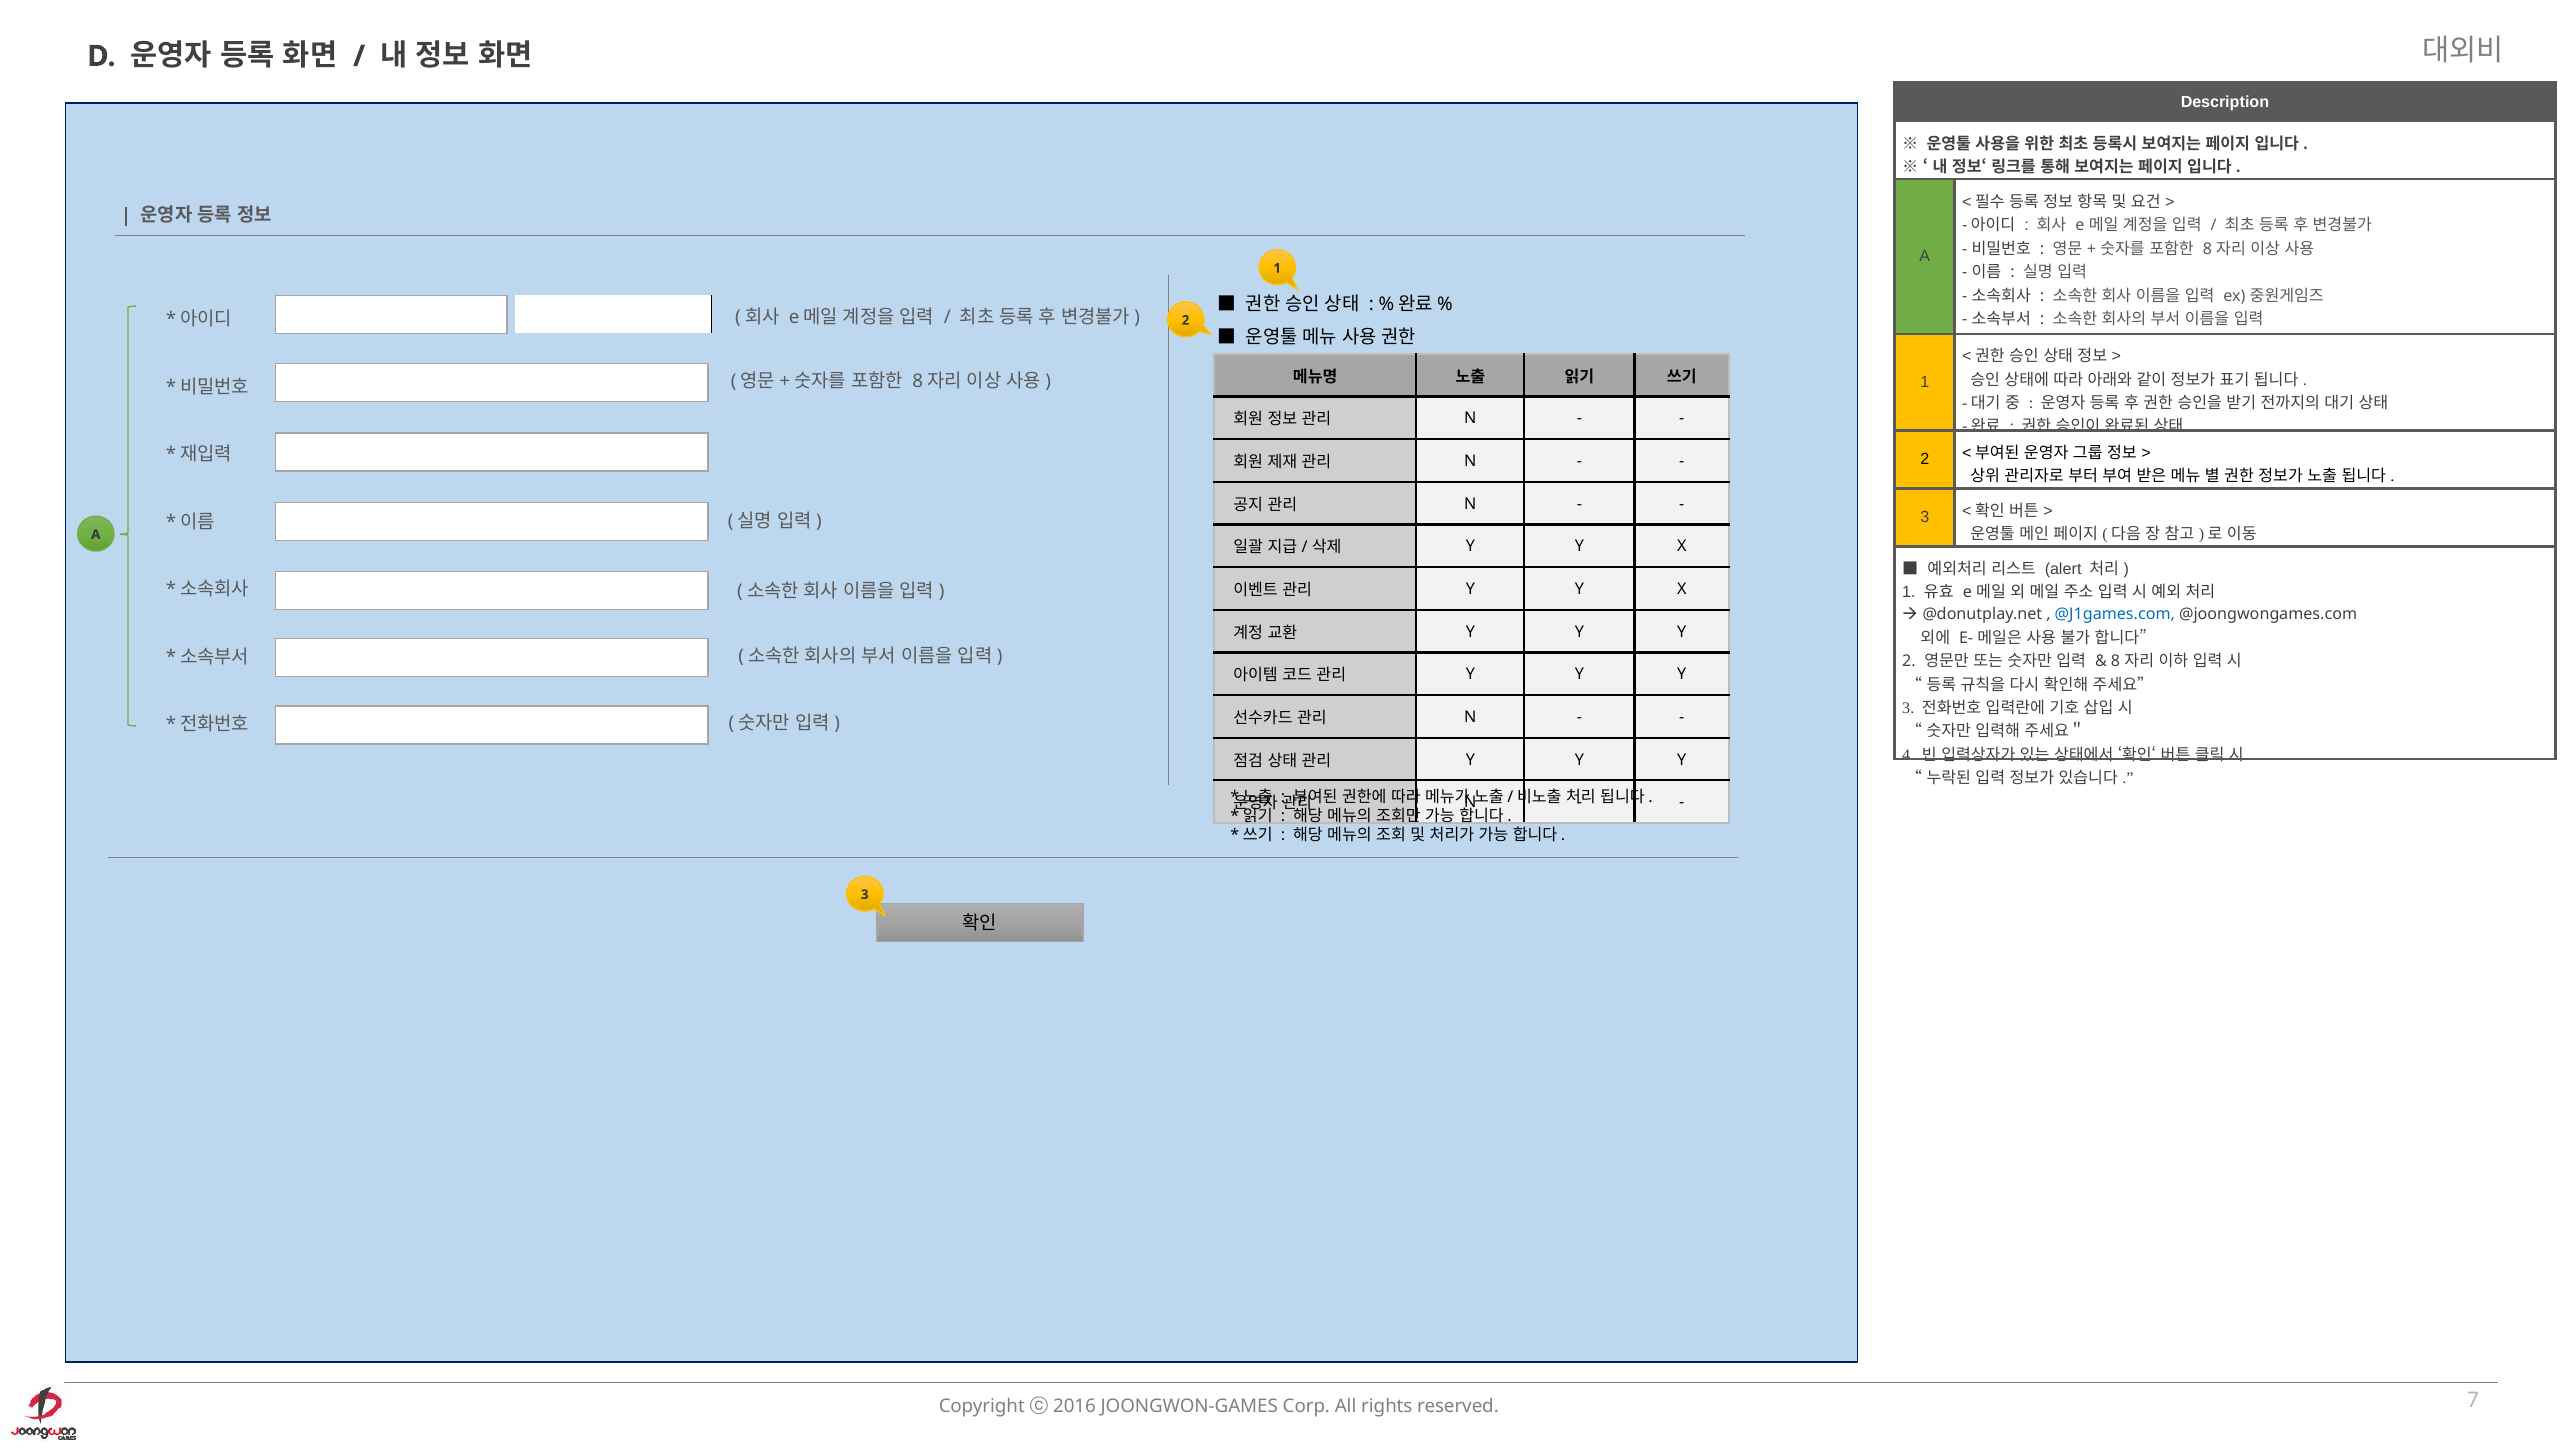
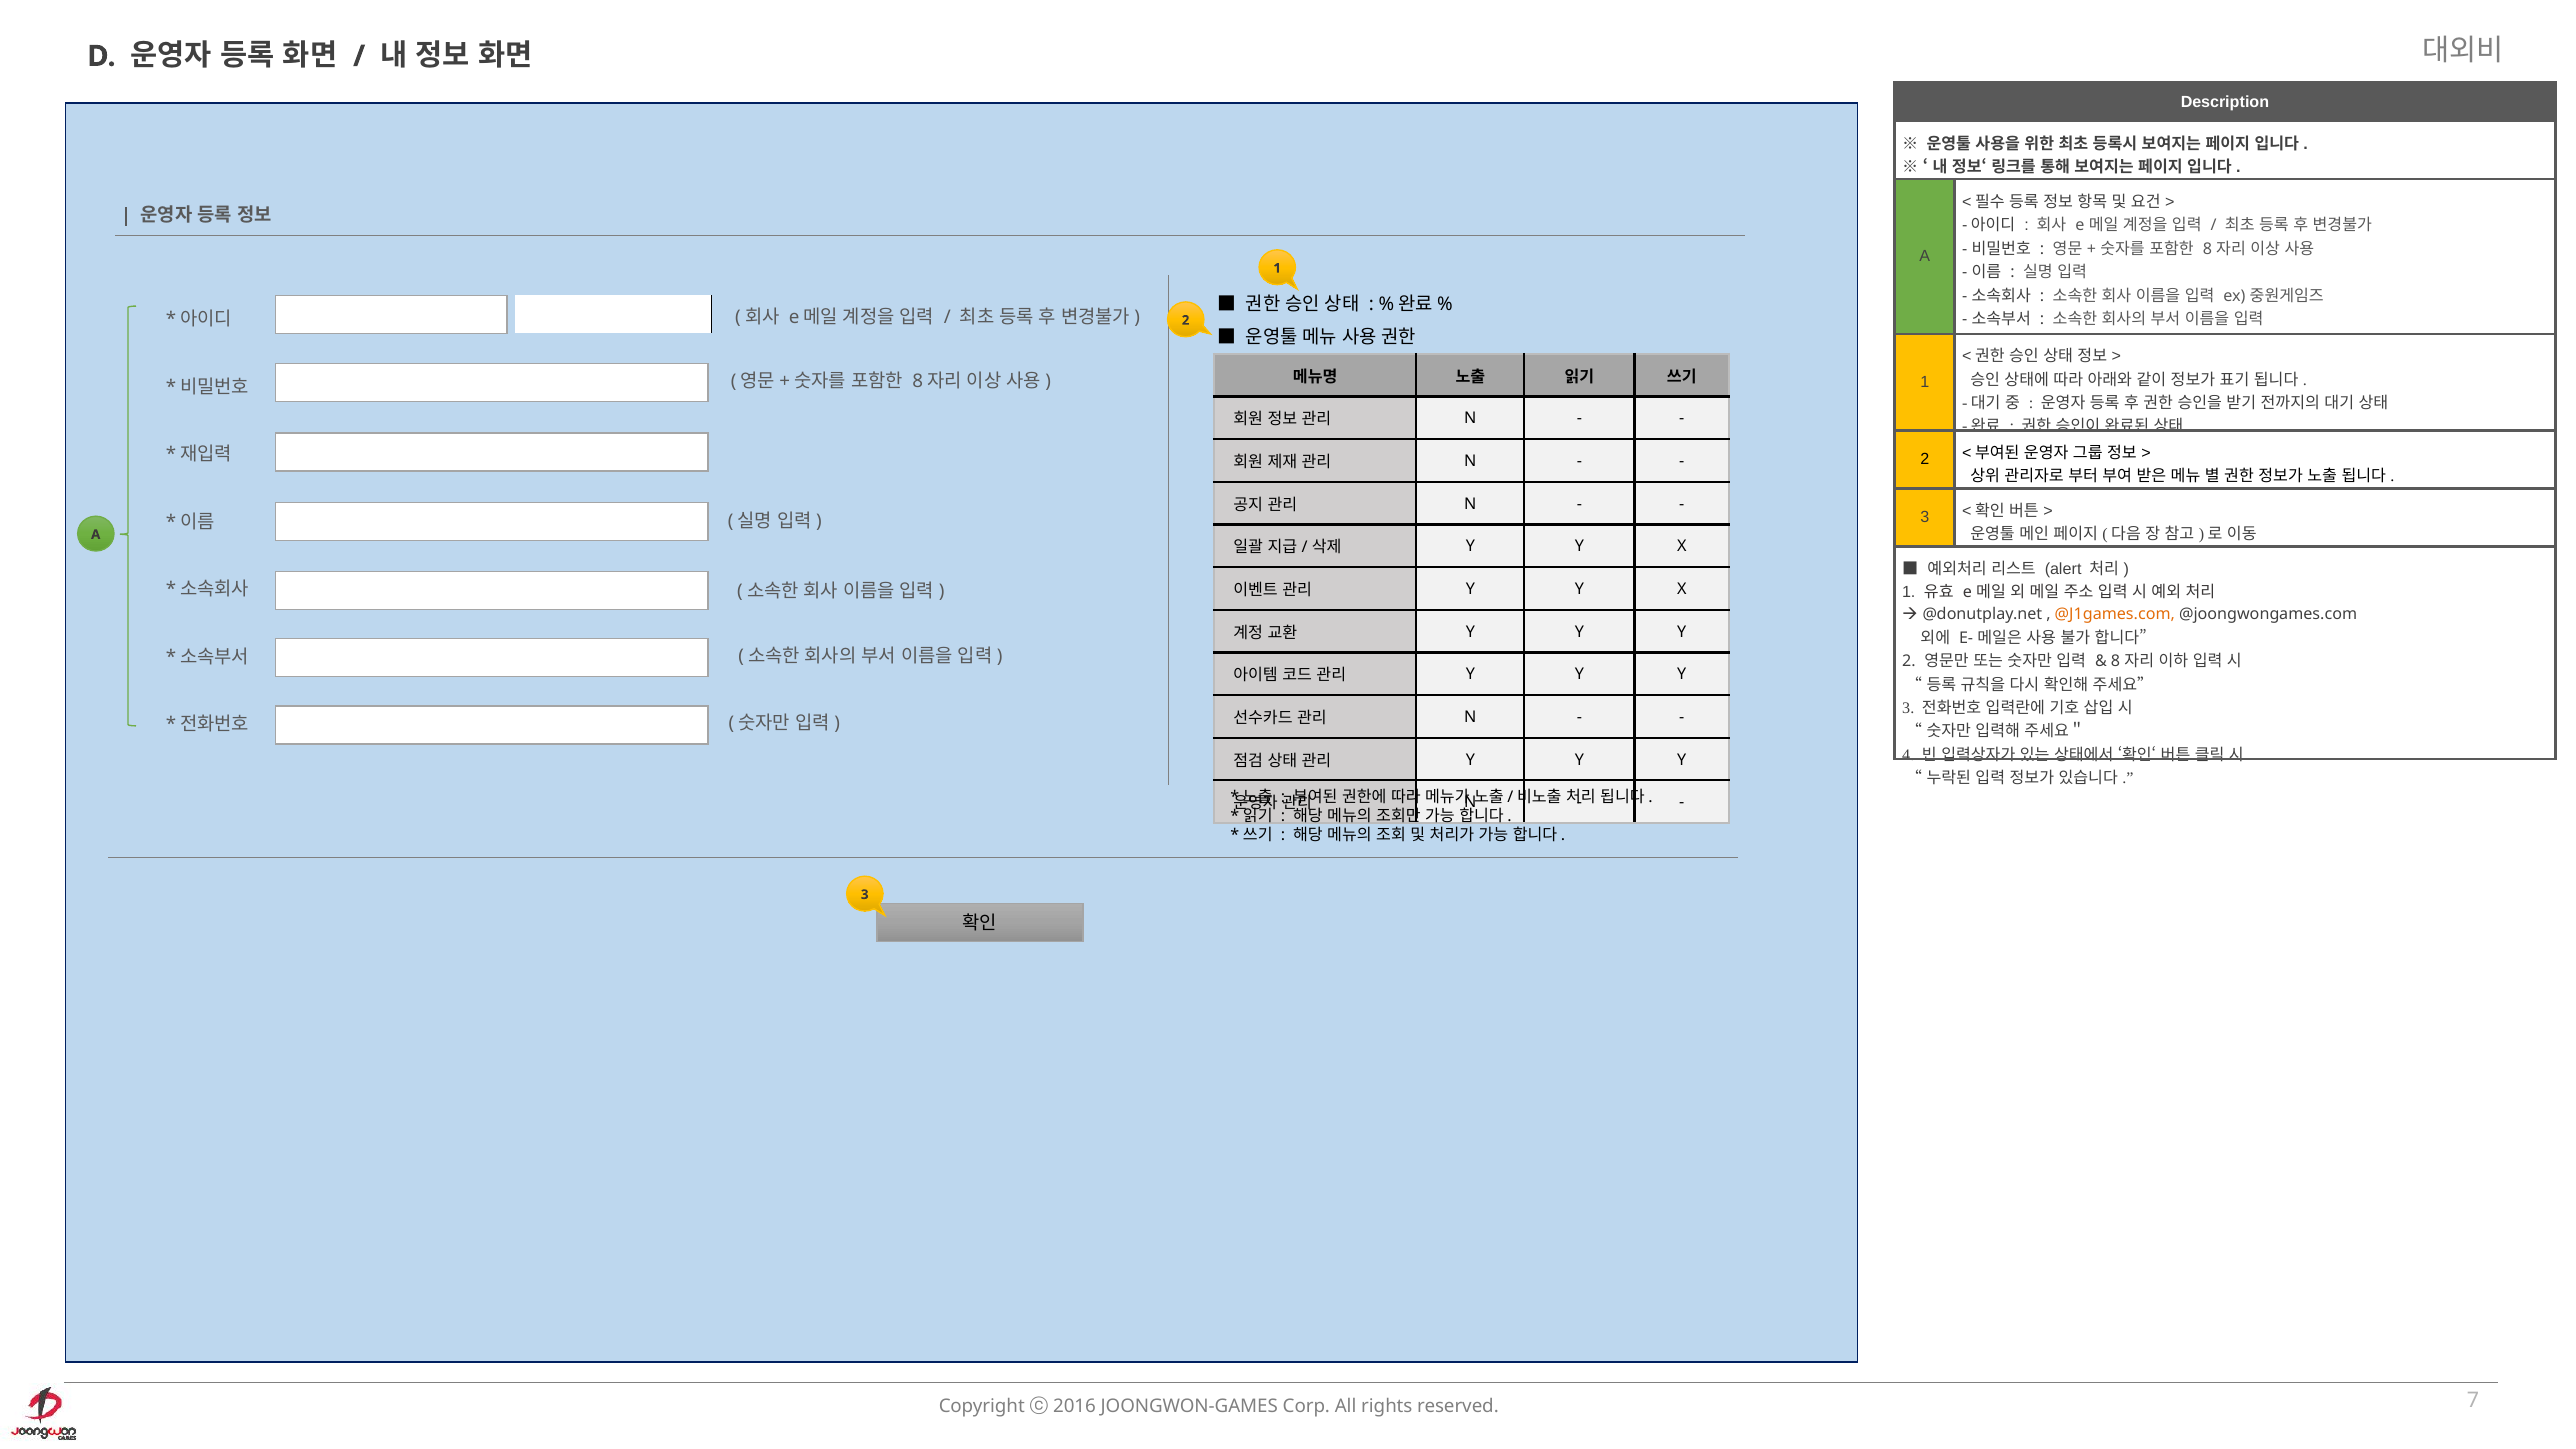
@J1games.com colour: blue -> orange
